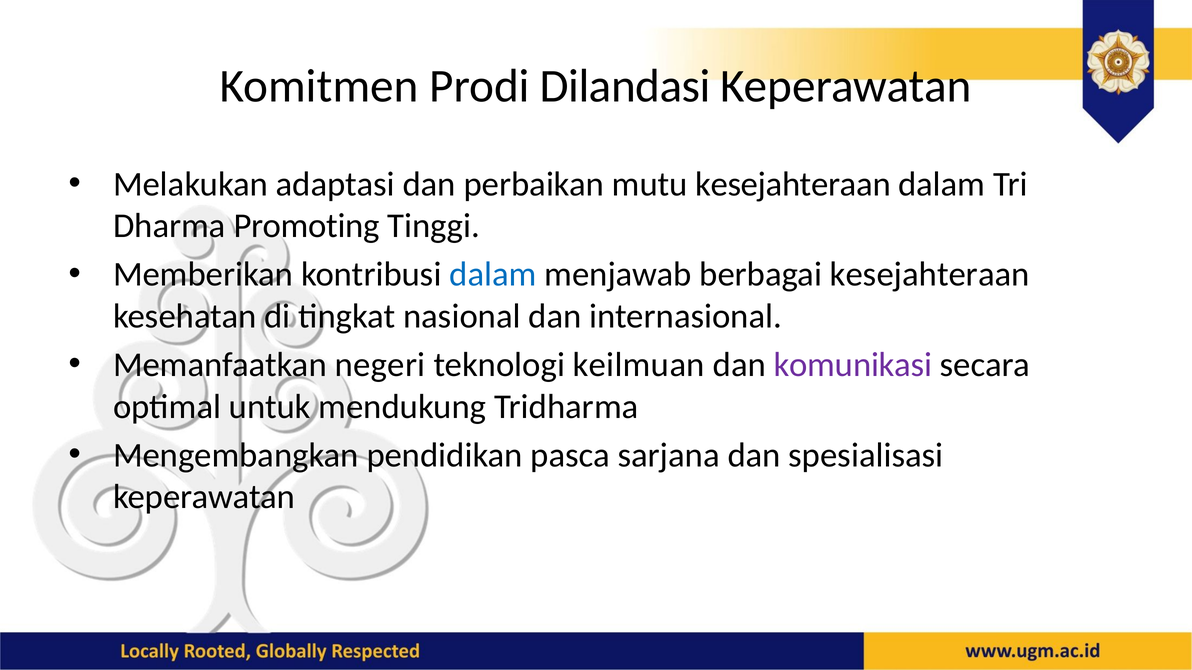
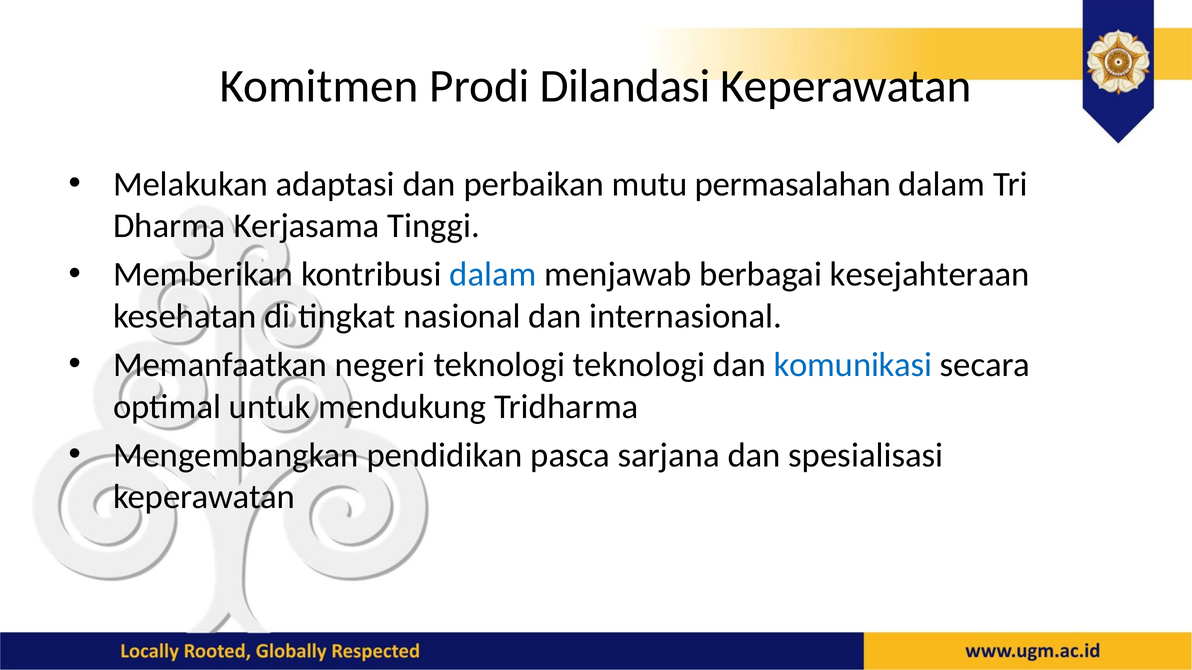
mutu kesejahteraan: kesejahteraan -> permasalahan
Promoting: Promoting -> Kerjasama
teknologi keilmuan: keilmuan -> teknologi
komunikasi colour: purple -> blue
